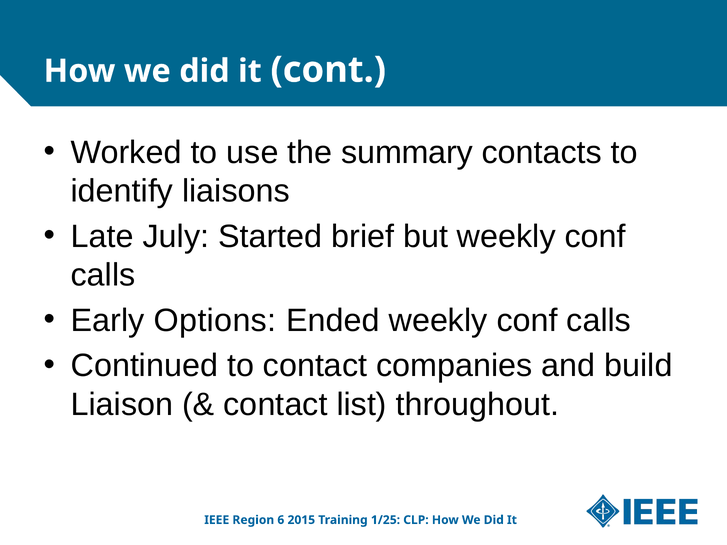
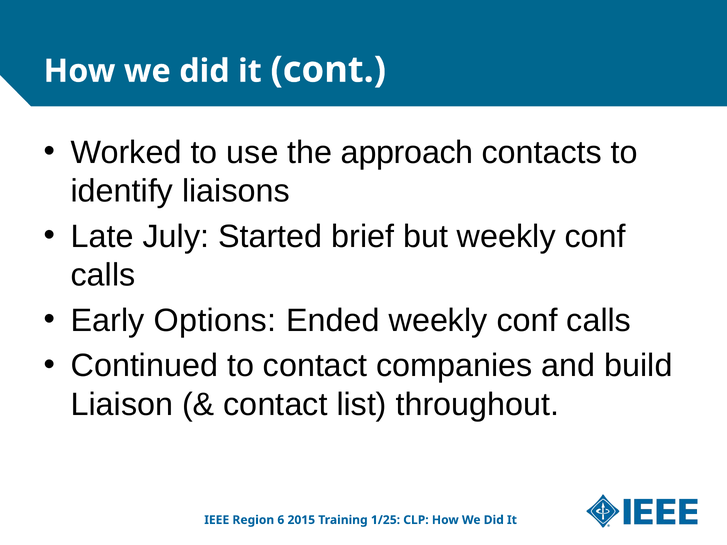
summary: summary -> approach
